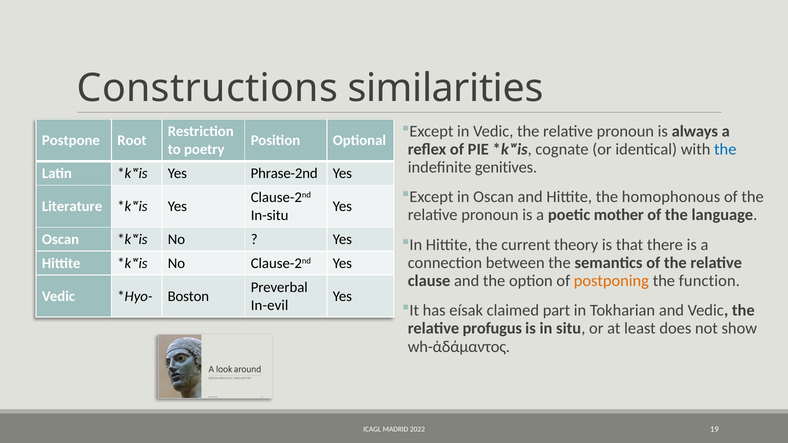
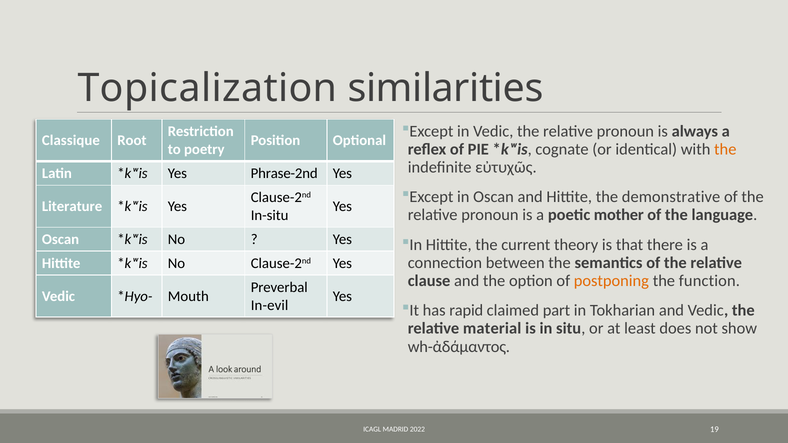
Constructions: Constructions -> Topicalization
Postpone: Postpone -> Classique
the at (725, 149) colour: blue -> orange
genitives: genitives -> εὐτυχῶς
homophonous: homophonous -> demonstrative
Boston: Boston -> Mouth
eísak: eísak -> rapid
profugus: profugus -> material
